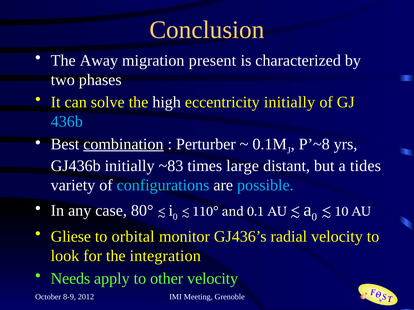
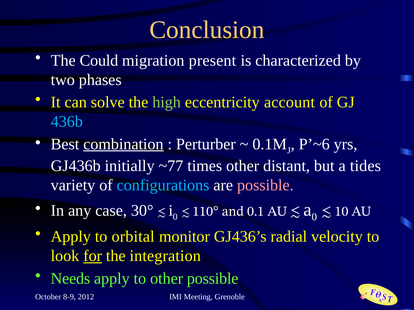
Away: Away -> Could
high colour: white -> light green
eccentricity initially: initially -> account
P’~8: P’~8 -> P’~6
~83: ~83 -> ~77
times large: large -> other
possible at (265, 186) colour: light blue -> pink
80°: 80° -> 30°
Gliese at (71, 237): Gliese -> Apply
for underline: none -> present
other velocity: velocity -> possible
